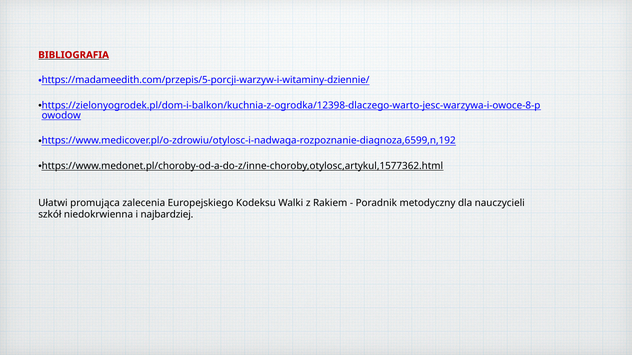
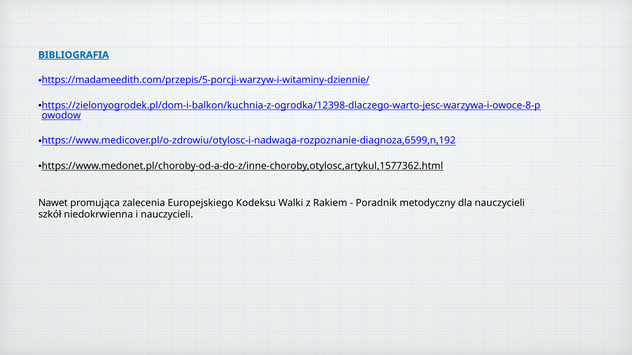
BIBLIOGRAFIA colour: red -> blue
Ułatwi: Ułatwi -> Nawet
i najbardziej: najbardziej -> nauczycieli
